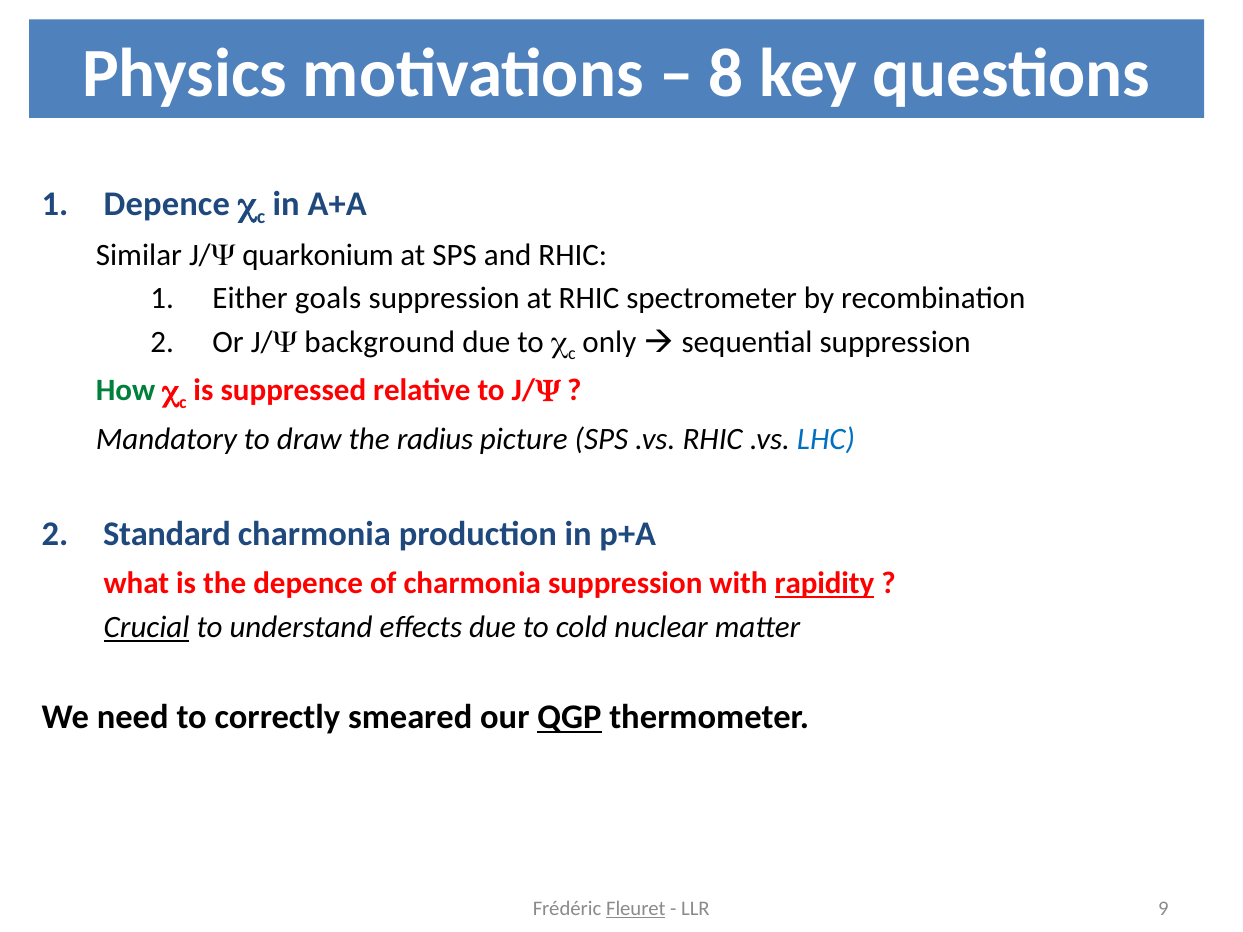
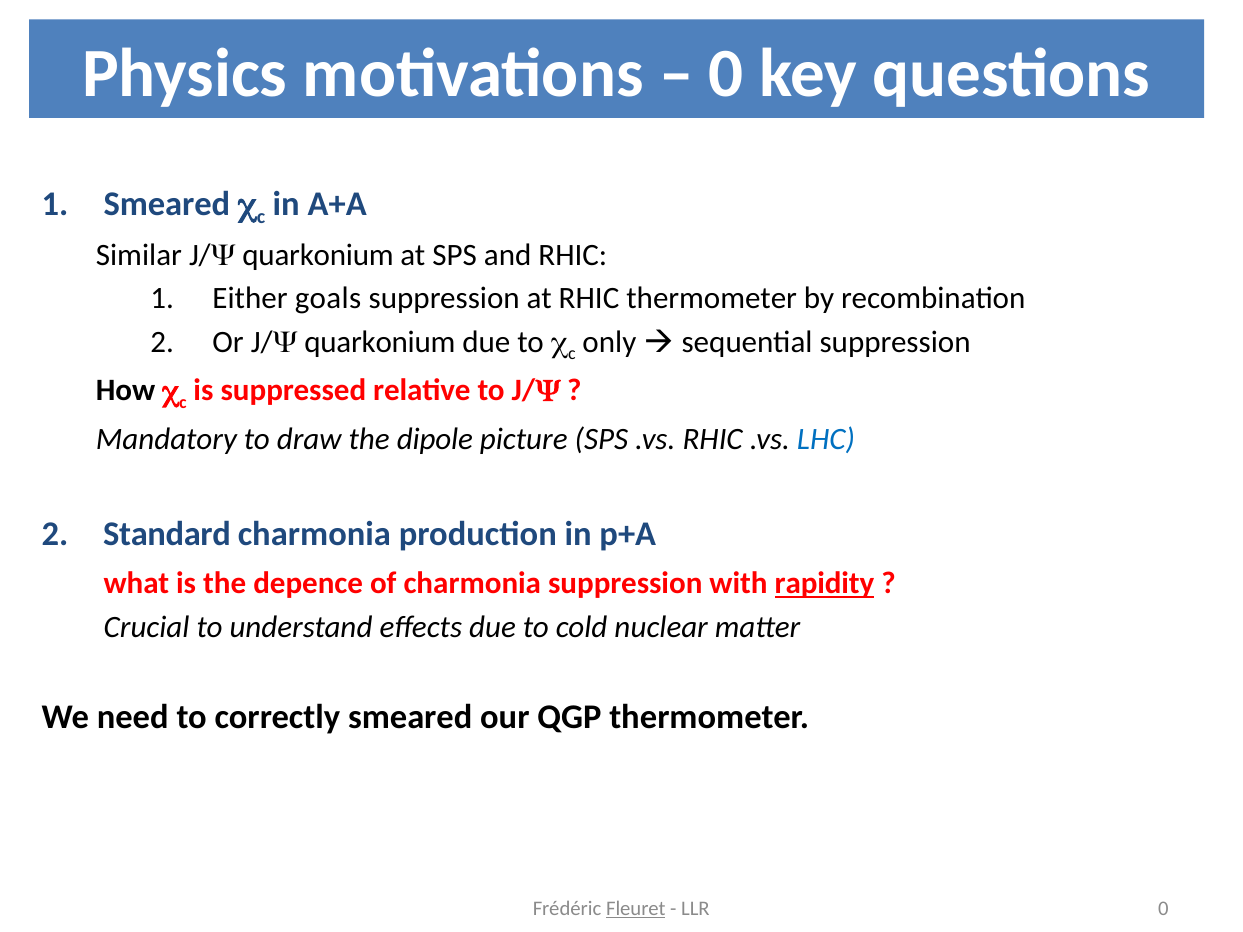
8 at (726, 74): 8 -> 0
Depence at (167, 204): Depence -> Smeared
RHIC spectrometer: spectrometer -> thermometer
Or J/Y background: background -> quarkonium
How colour: green -> black
radius: radius -> dipole
Crucial underline: present -> none
QGP underline: present -> none
LLR 9: 9 -> 0
